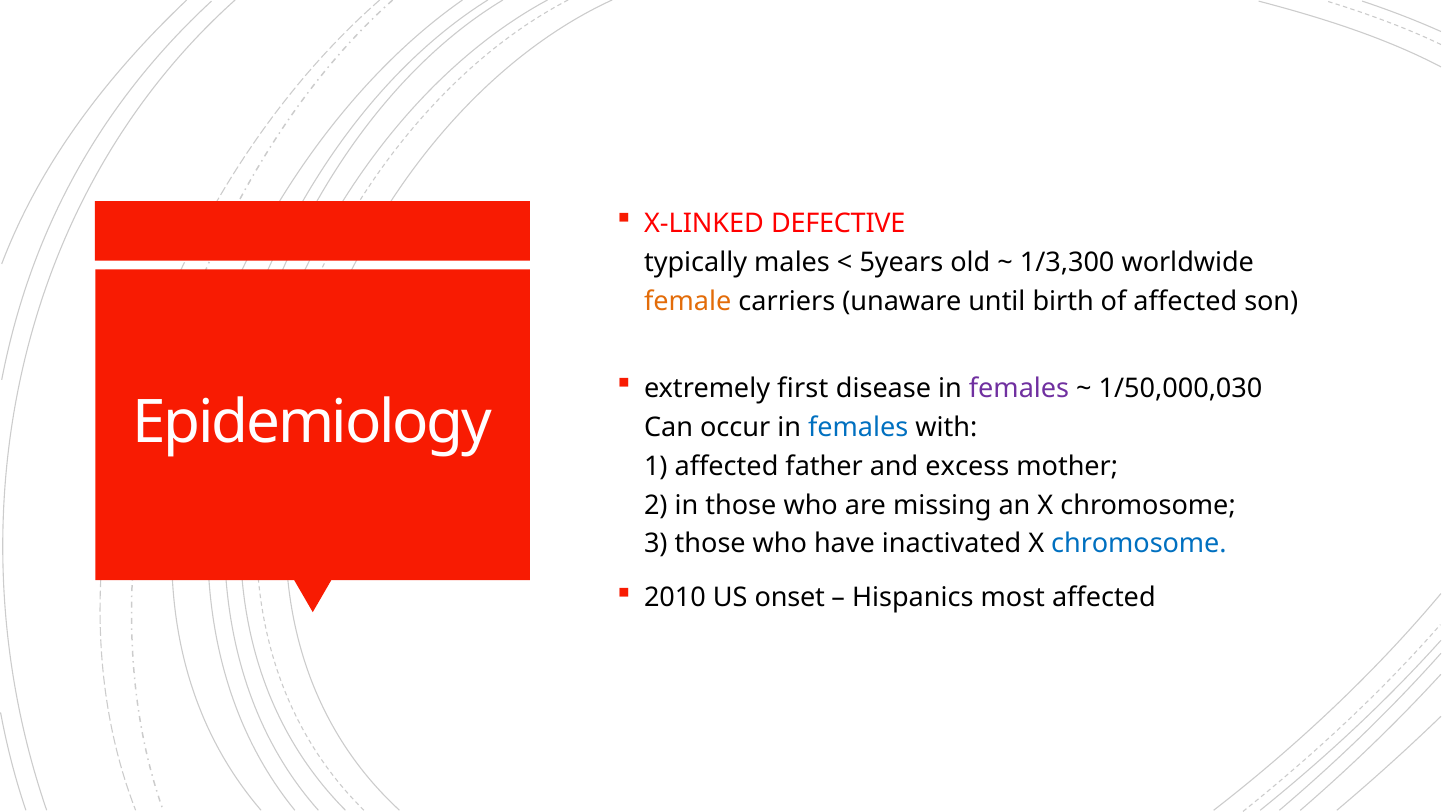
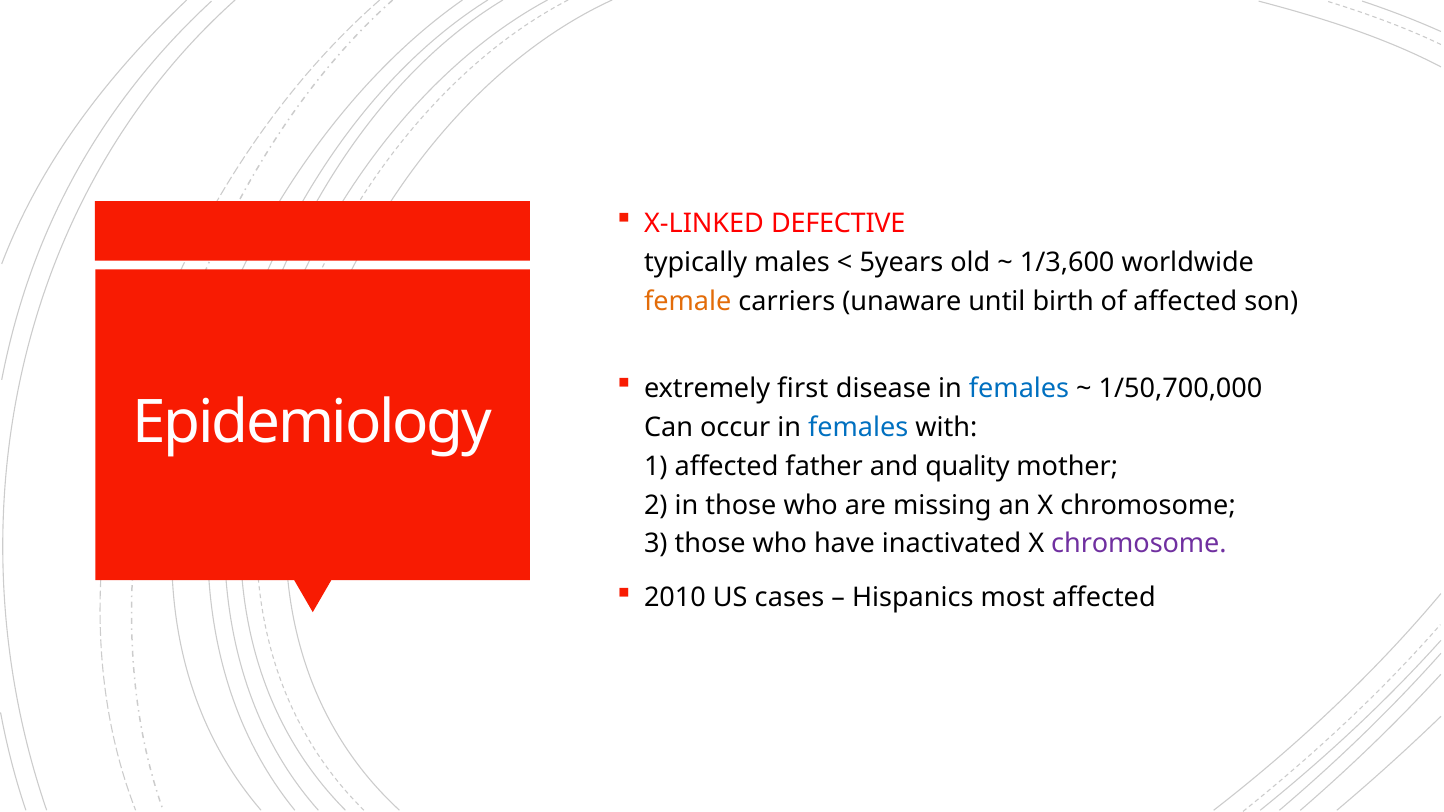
1/3,300: 1/3,300 -> 1/3,600
females at (1019, 388) colour: purple -> blue
1/50,000,030: 1/50,000,030 -> 1/50,700,000
excess: excess -> quality
chromosome at (1139, 544) colour: blue -> purple
onset: onset -> cases
